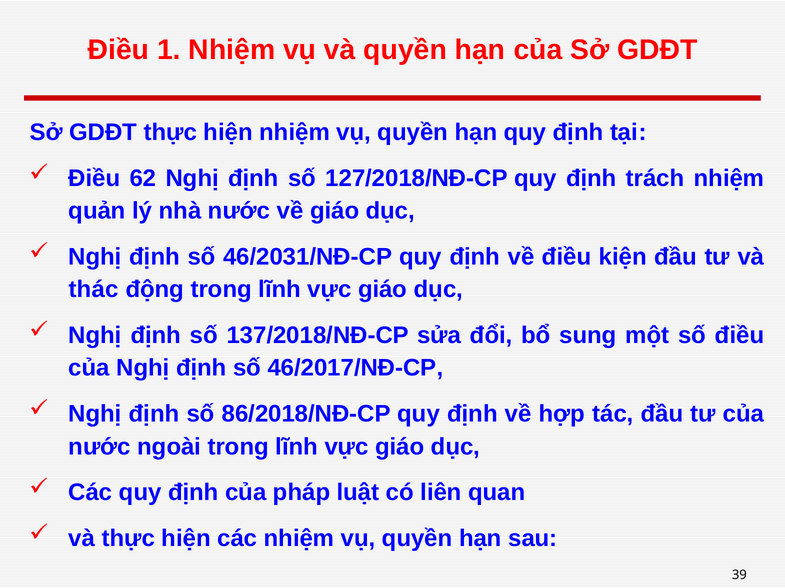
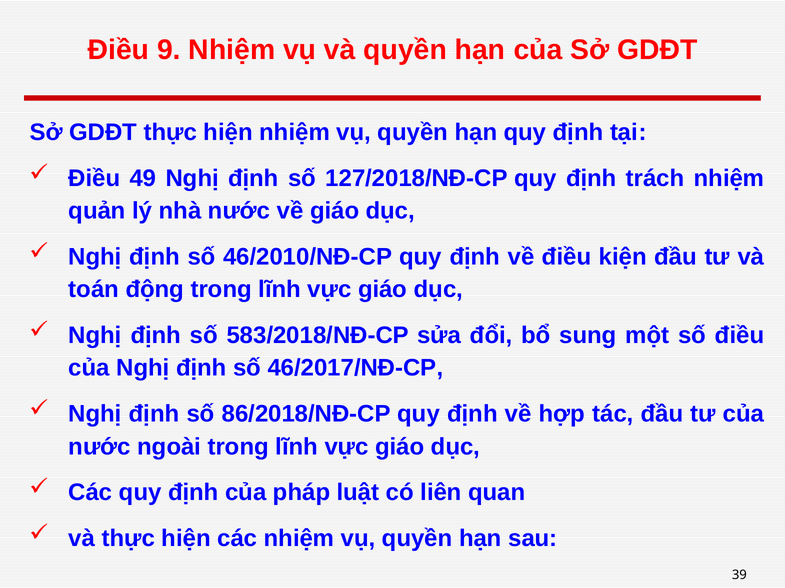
1: 1 -> 9
62: 62 -> 49
46/2031/NĐ-CP: 46/2031/NĐ-CP -> 46/2010/NĐ-CP
thác: thác -> toán
137/2018/NĐ-CP: 137/2018/NĐ-CP -> 583/2018/NĐ-CP
